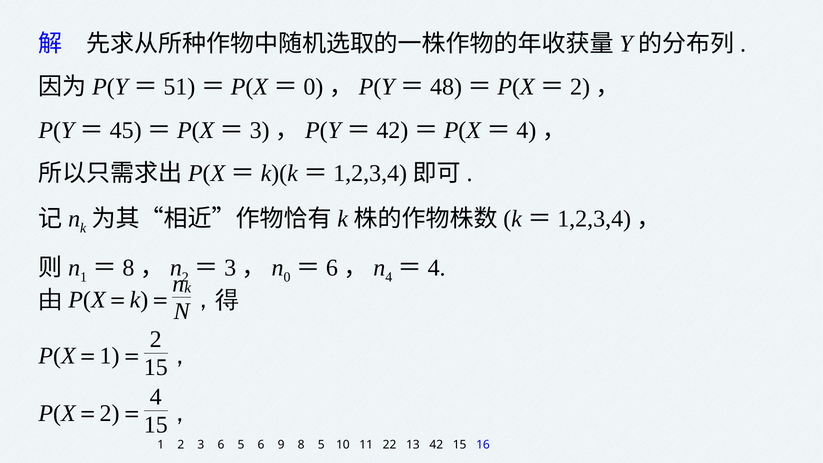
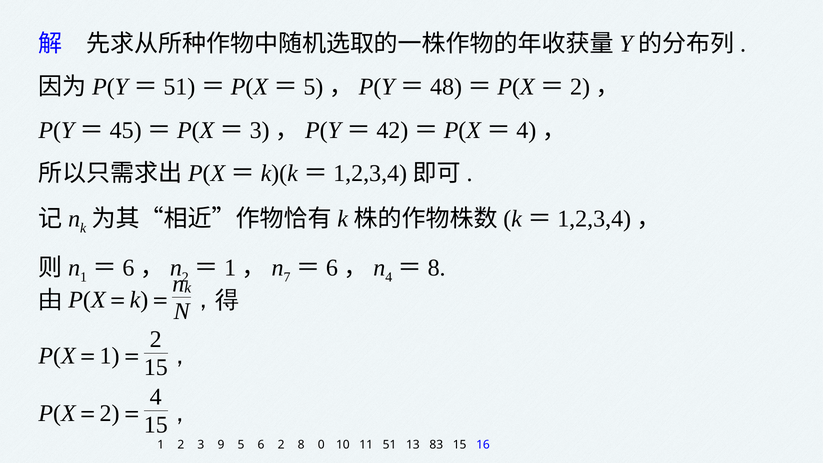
0 at (313, 87): 0 -> 5
8 at (128, 268): 8 -> 6
3 at (230, 268): 3 -> 1
0 at (287, 277): 0 -> 7
4 at (437, 268): 4 -> 8
3 6: 6 -> 9
6 9: 9 -> 2
8 5: 5 -> 0
11 22: 22 -> 51
13 42: 42 -> 83
